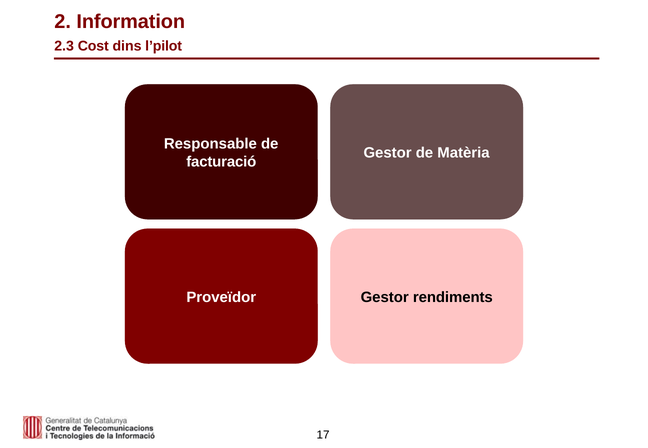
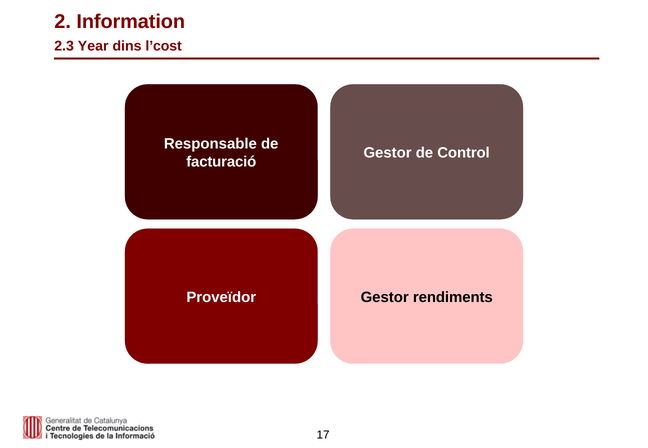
Cost: Cost -> Year
l’pilot: l’pilot -> l’cost
Matèria: Matèria -> Control
